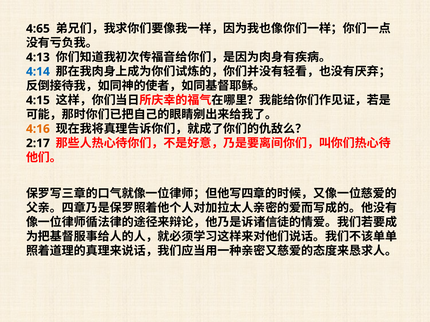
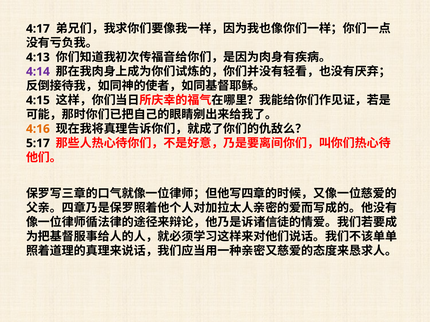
4:65: 4:65 -> 4:17
4:14 colour: blue -> purple
2:17: 2:17 -> 5:17
